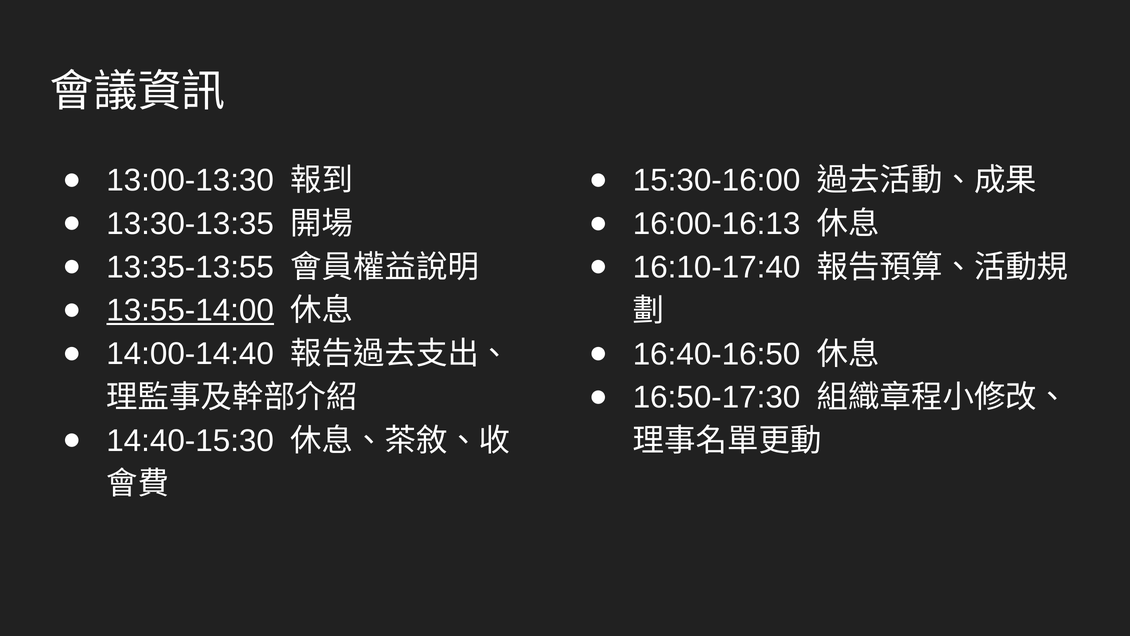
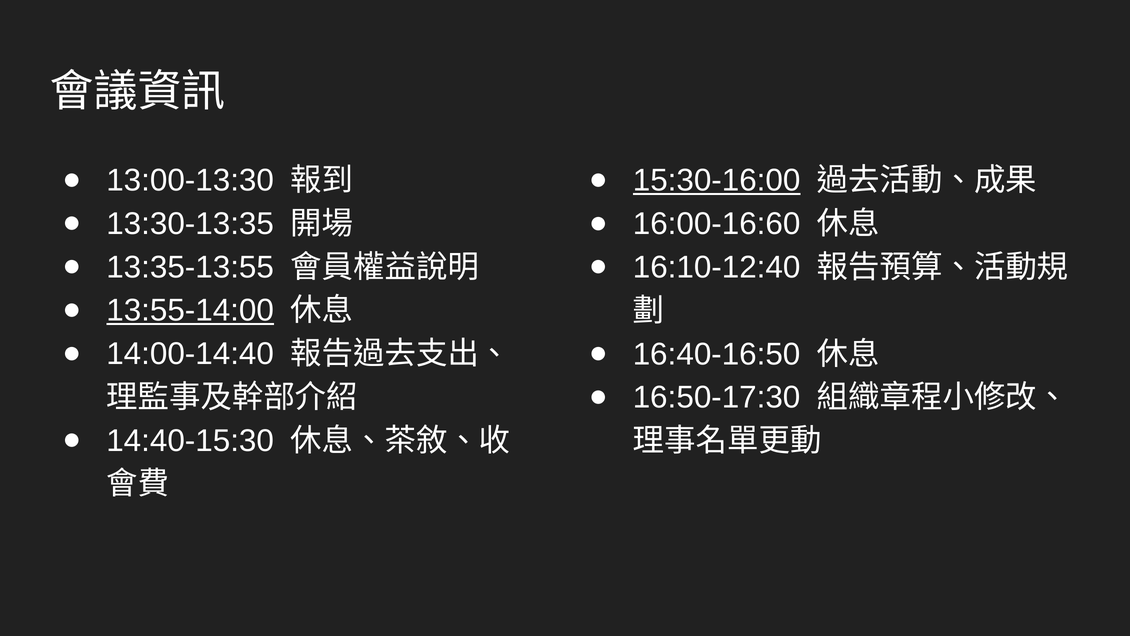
15:30-16:00 underline: none -> present
16:00-16:13: 16:00-16:13 -> 16:00-16:60
16:10-17:40: 16:10-17:40 -> 16:10-12:40
